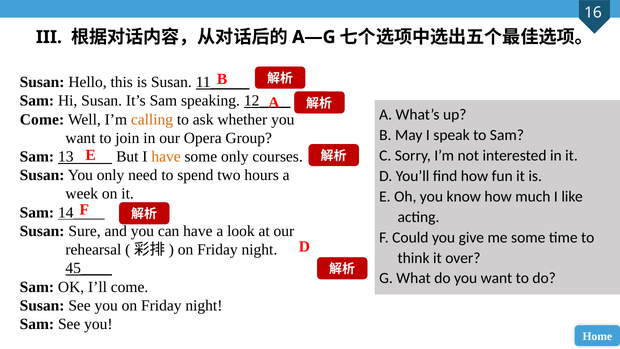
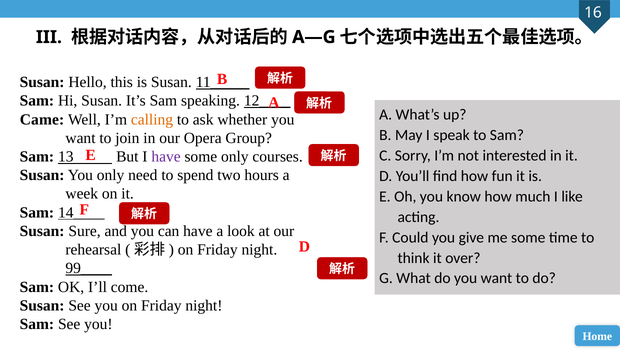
Come at (42, 119): Come -> Came
have at (166, 156) colour: orange -> purple
45____: 45____ -> 99____
